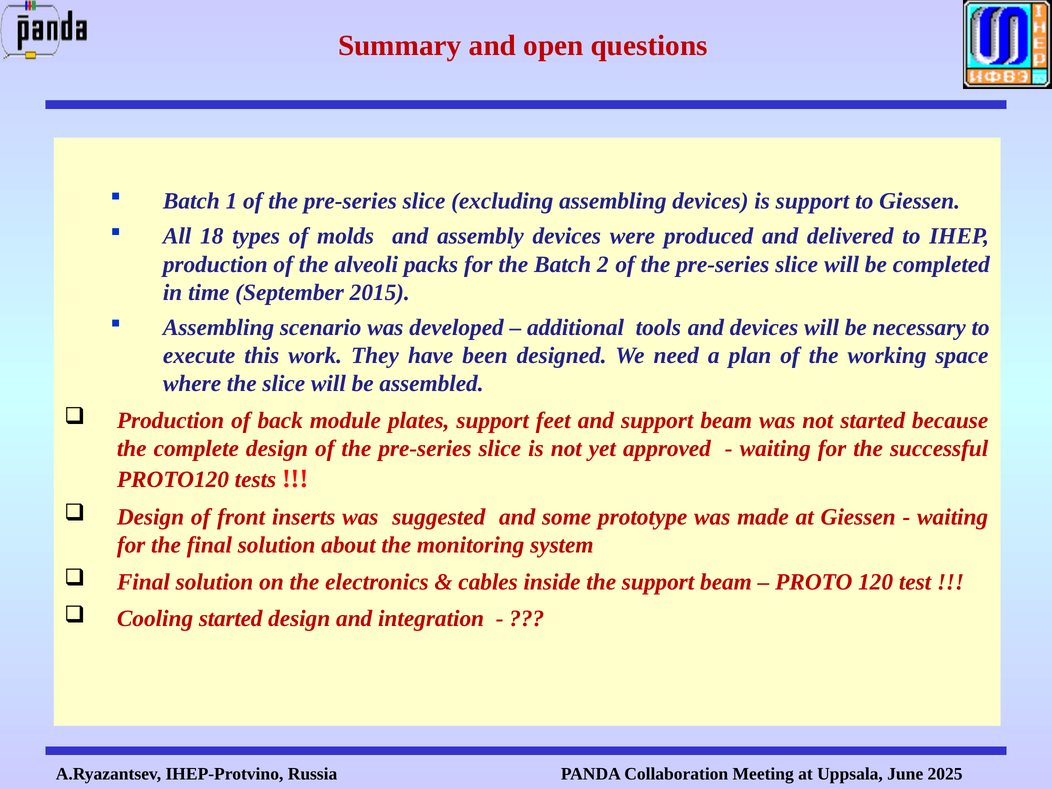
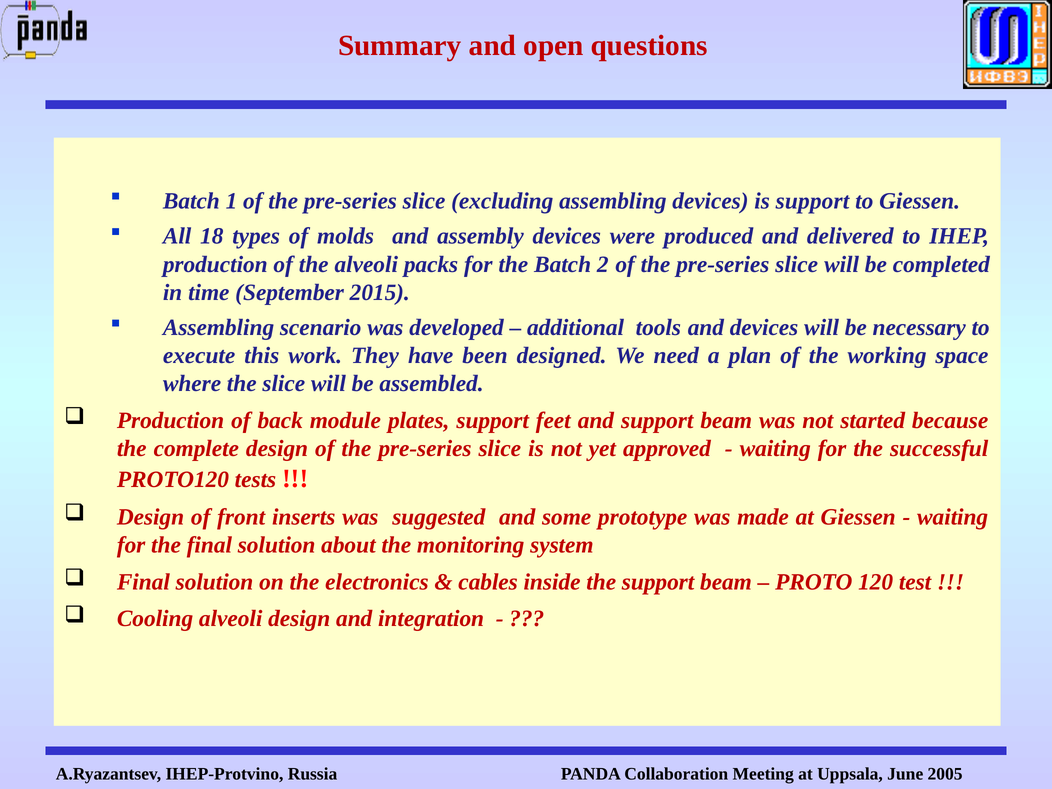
Cooling started: started -> alveoli
2025: 2025 -> 2005
